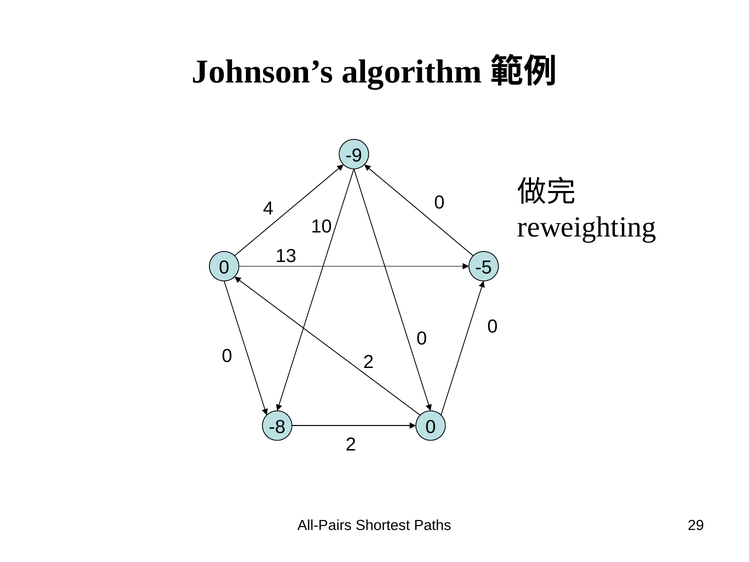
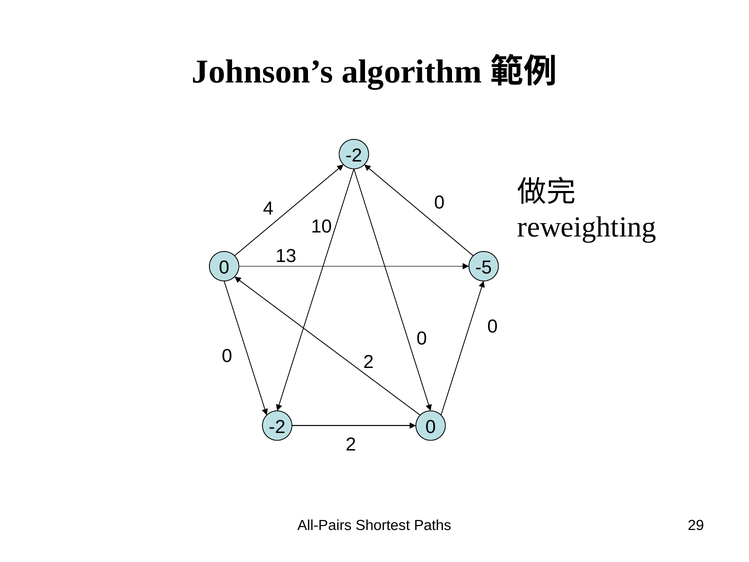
-9 at (354, 155): -9 -> -2
-8 at (277, 427): -8 -> -2
